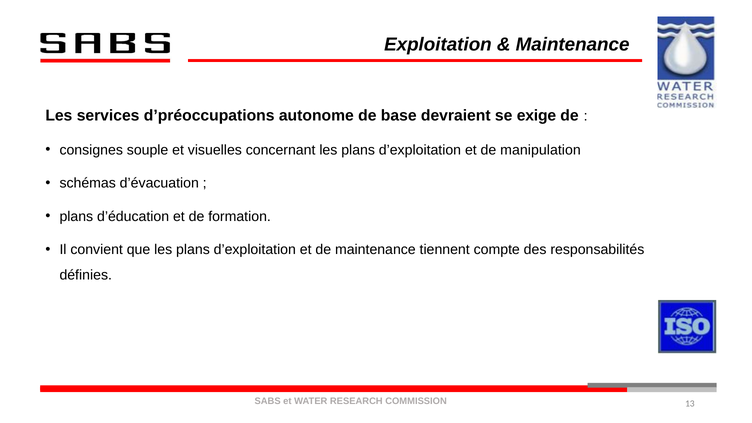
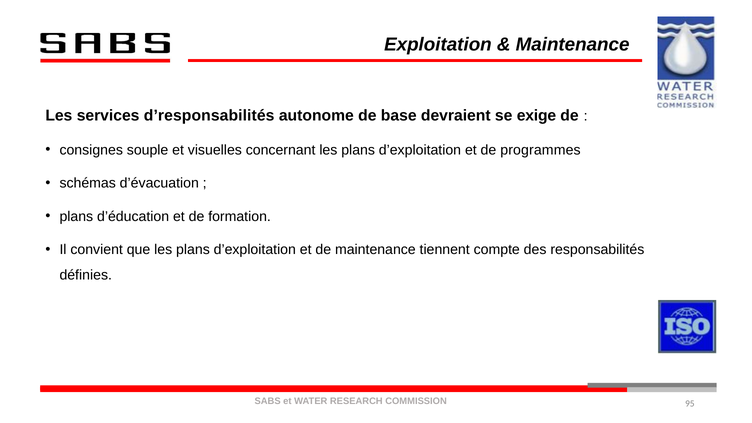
d’préoccupations: d’préoccupations -> d’responsabilités
manipulation: manipulation -> programmes
13: 13 -> 95
